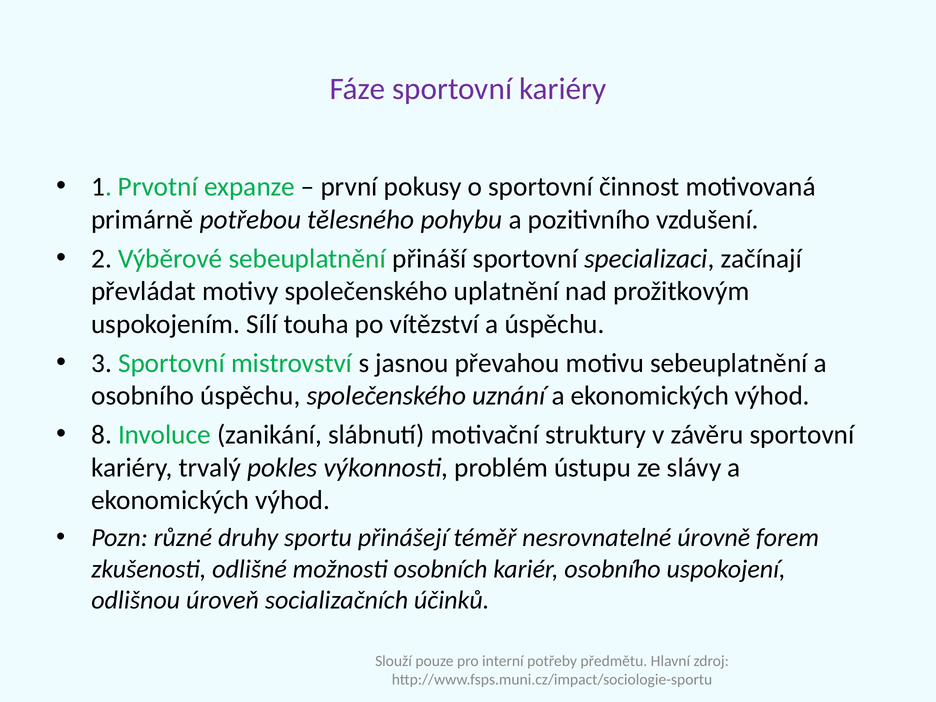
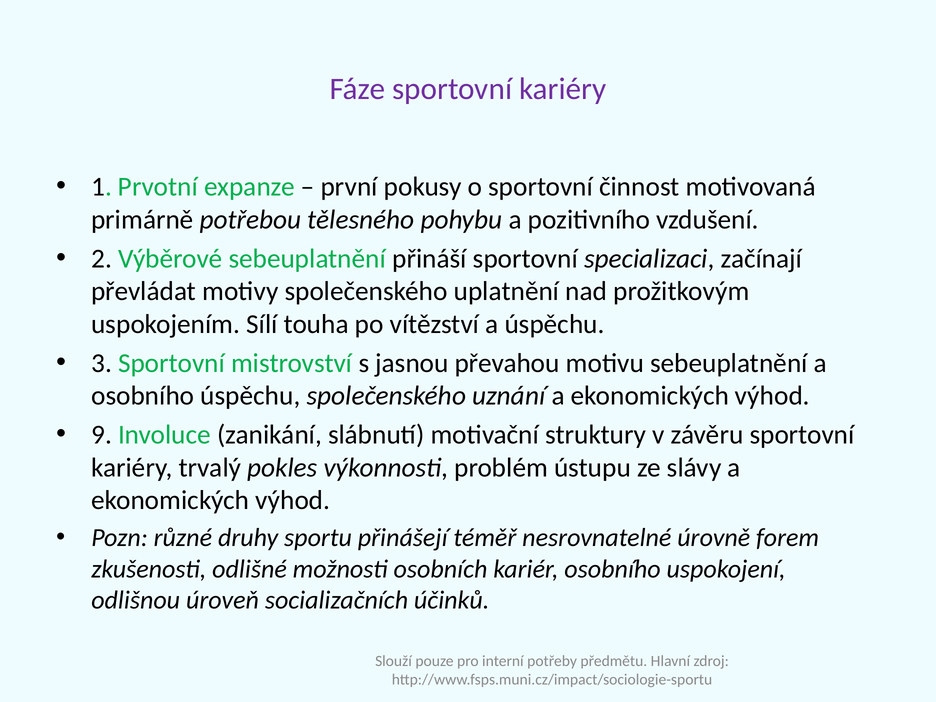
8: 8 -> 9
